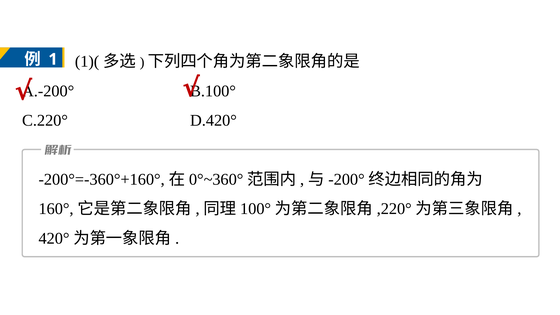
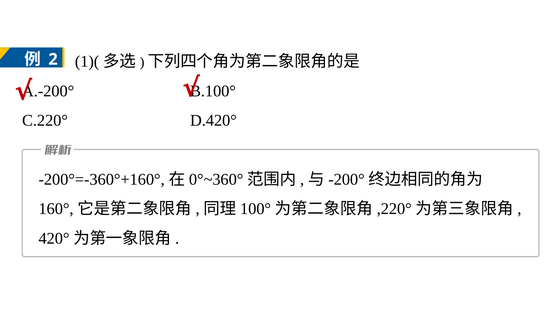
1: 1 -> 2
